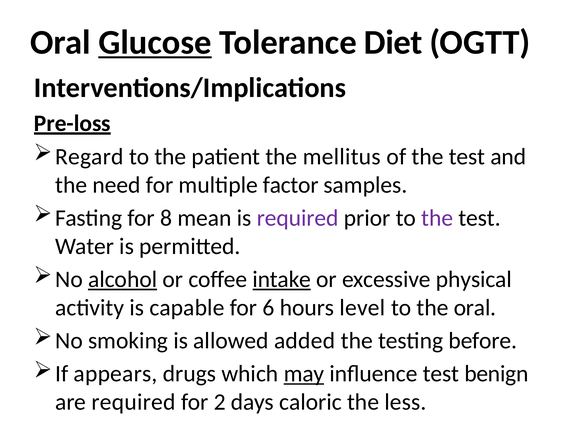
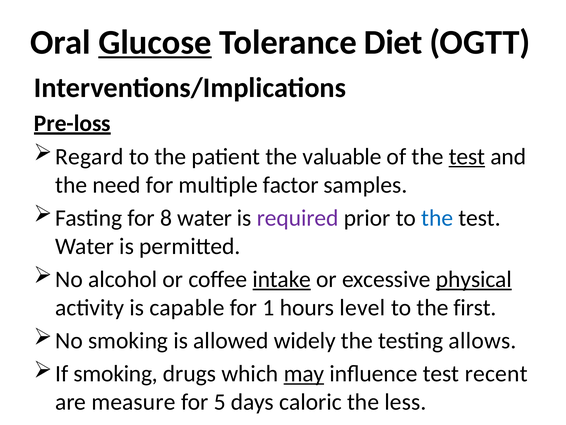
mellitus: mellitus -> valuable
test at (467, 156) underline: none -> present
8 mean: mean -> water
the at (437, 218) colour: purple -> blue
alcohol underline: present -> none
physical underline: none -> present
6: 6 -> 1
the oral: oral -> first
added: added -> widely
before: before -> allows
If appears: appears -> smoking
benign: benign -> recent
are required: required -> measure
2: 2 -> 5
